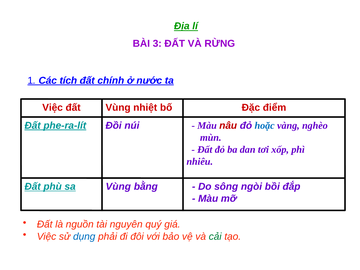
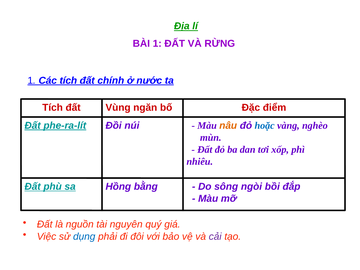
BÀI 3: 3 -> 1
Việc at (53, 107): Việc -> Tích
nhiệt: nhiệt -> ngăn
nâu colour: red -> orange
Vùng at (118, 187): Vùng -> Hồng
cải colour: green -> purple
